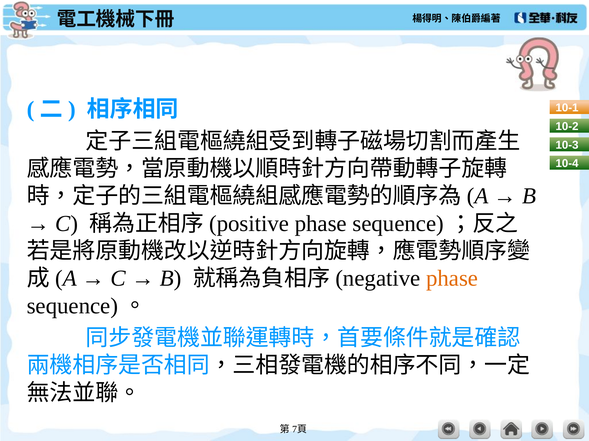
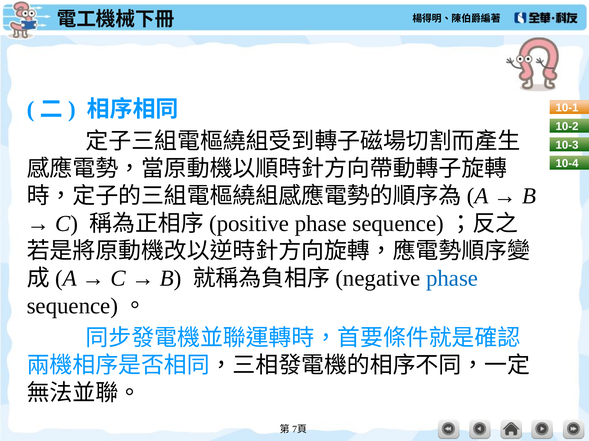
phase at (452, 279) colour: orange -> blue
